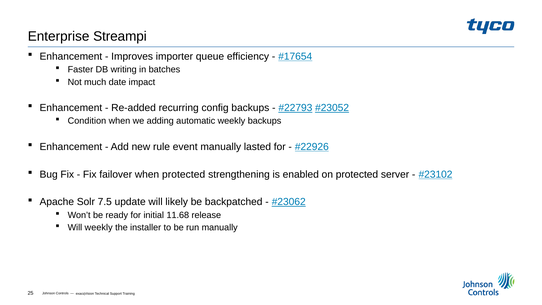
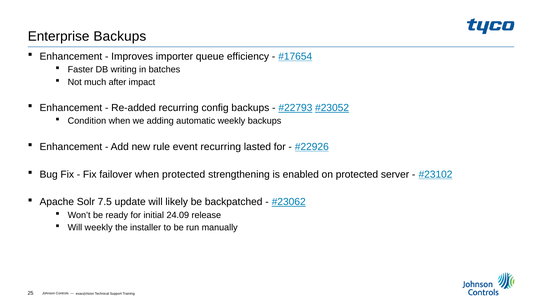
Enterprise Streampi: Streampi -> Backups
date: date -> after
event manually: manually -> recurring
11.68: 11.68 -> 24.09
